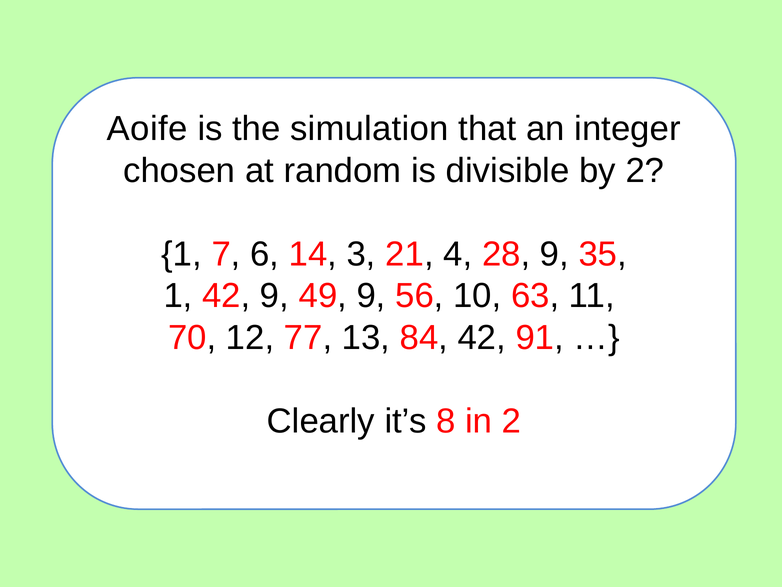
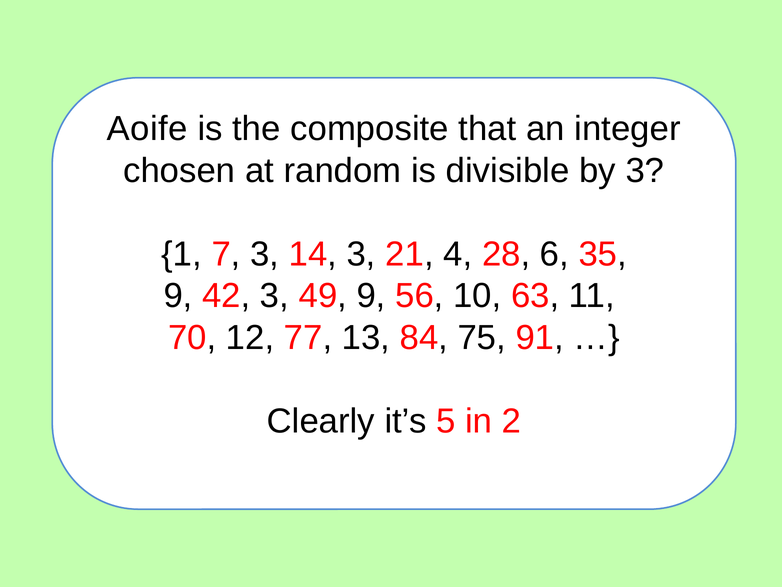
simulation: simulation -> composite
by 2: 2 -> 3
7 6: 6 -> 3
28 9: 9 -> 6
1 at (178, 296): 1 -> 9
42 9: 9 -> 3
84 42: 42 -> 75
8: 8 -> 5
